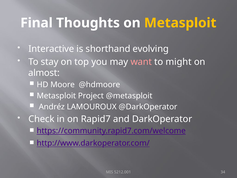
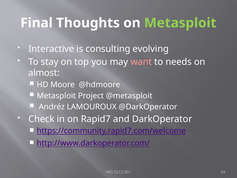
Metasploit at (180, 23) colour: yellow -> light green
shorthand: shorthand -> consulting
might: might -> needs
